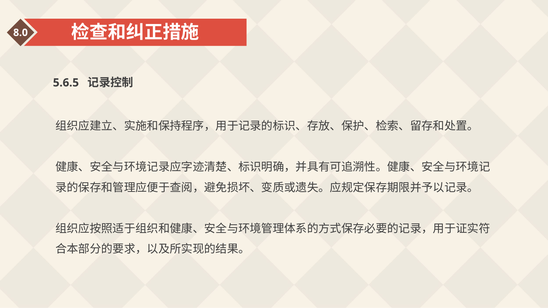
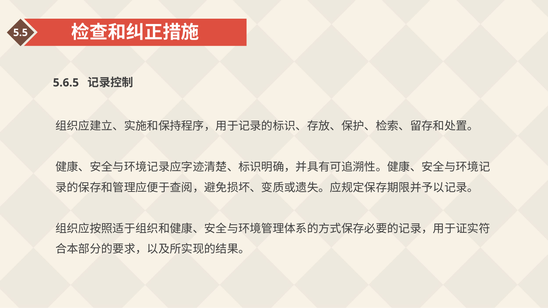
8.0: 8.0 -> 5.5
